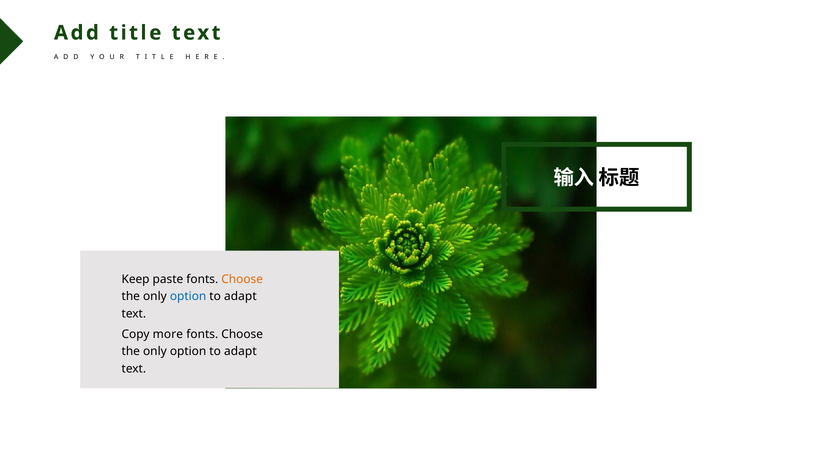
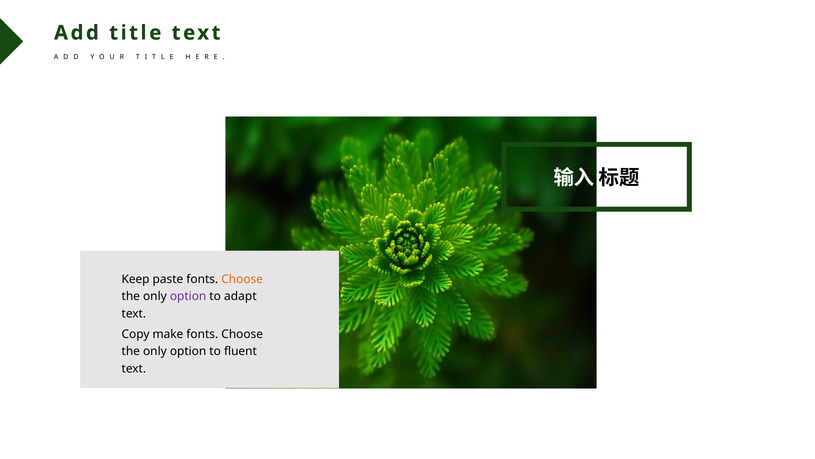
option at (188, 296) colour: blue -> purple
more: more -> make
adapt at (240, 351): adapt -> fluent
